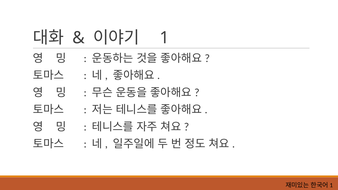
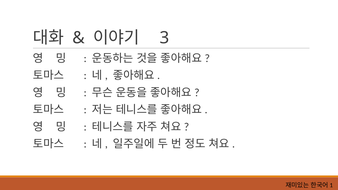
1: 1 -> 3
